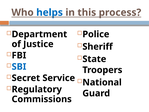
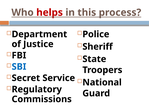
helps colour: blue -> red
